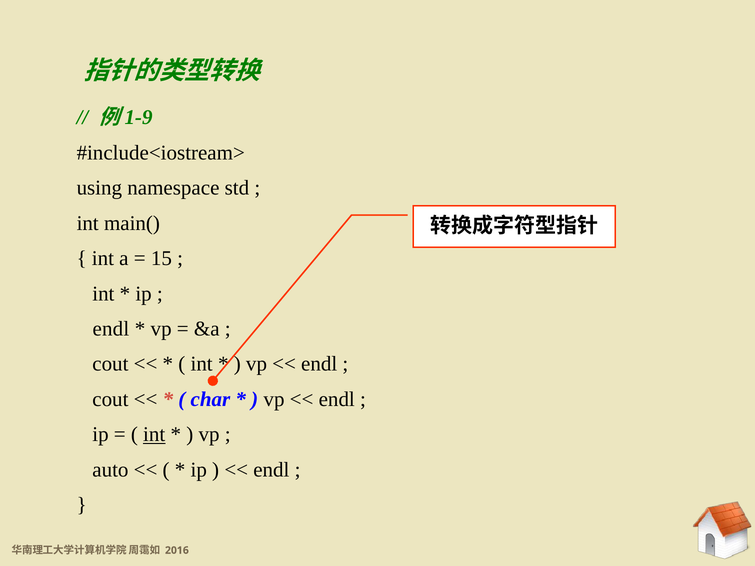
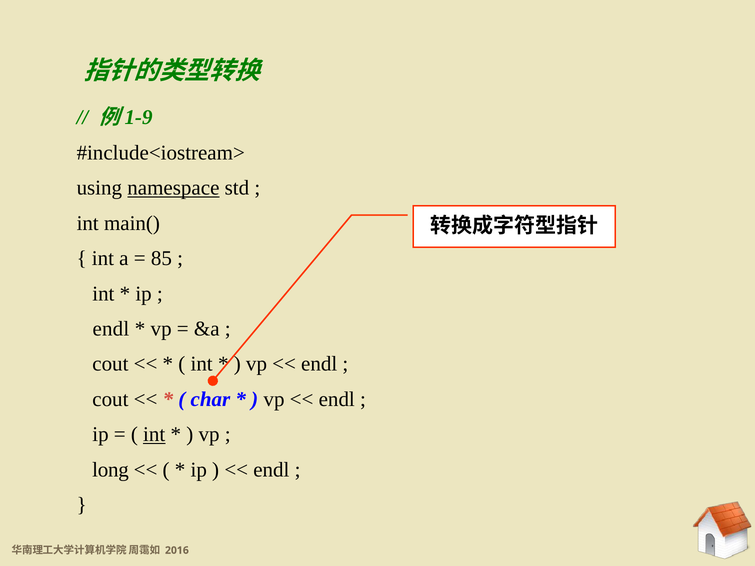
namespace underline: none -> present
15: 15 -> 85
auto: auto -> long
